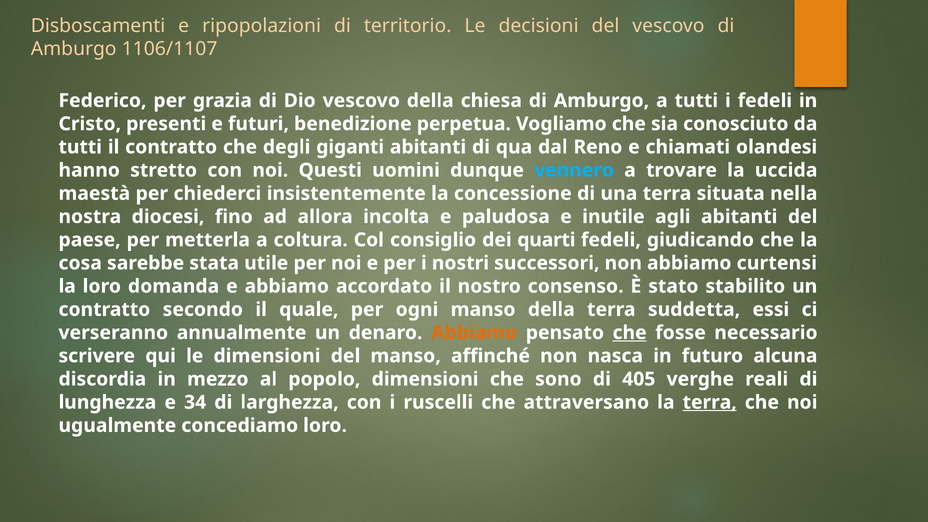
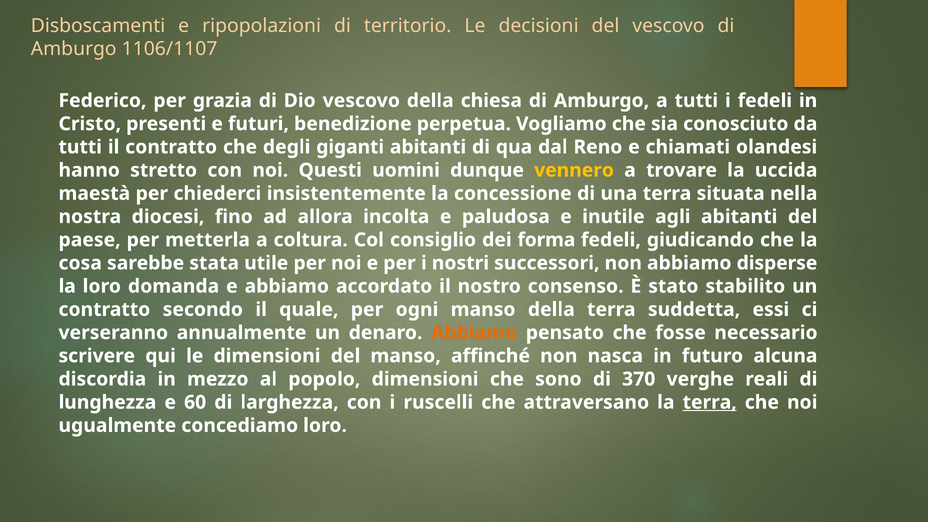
vennero colour: light blue -> yellow
quarti: quarti -> forma
curtensi: curtensi -> disperse
che at (630, 333) underline: present -> none
405: 405 -> 370
34: 34 -> 60
